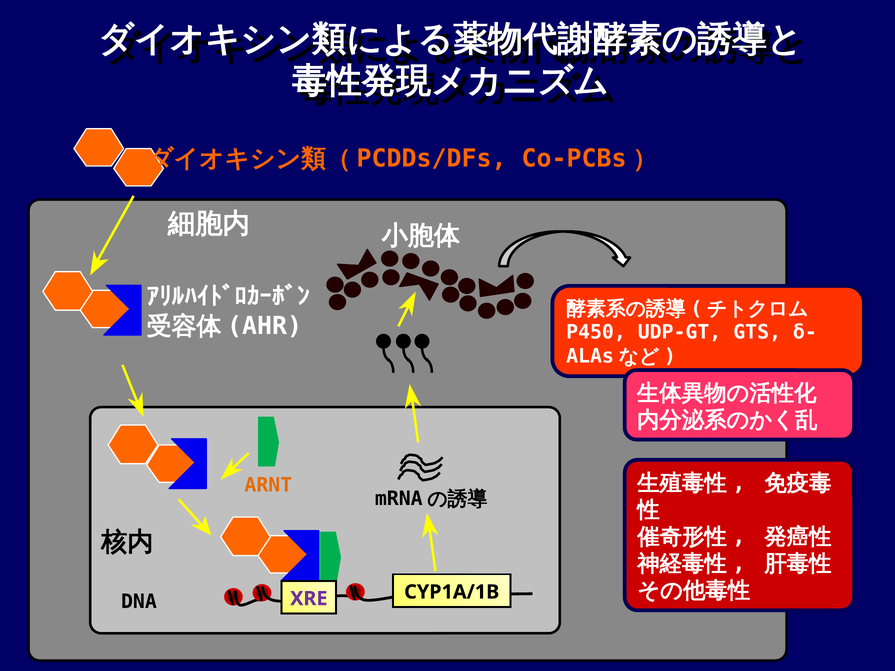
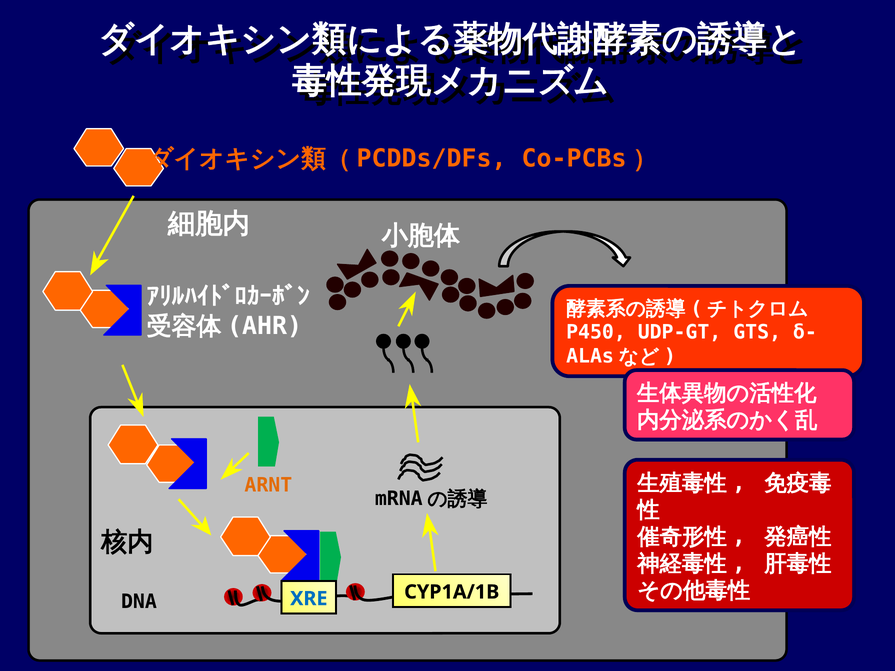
XRE colour: purple -> blue
